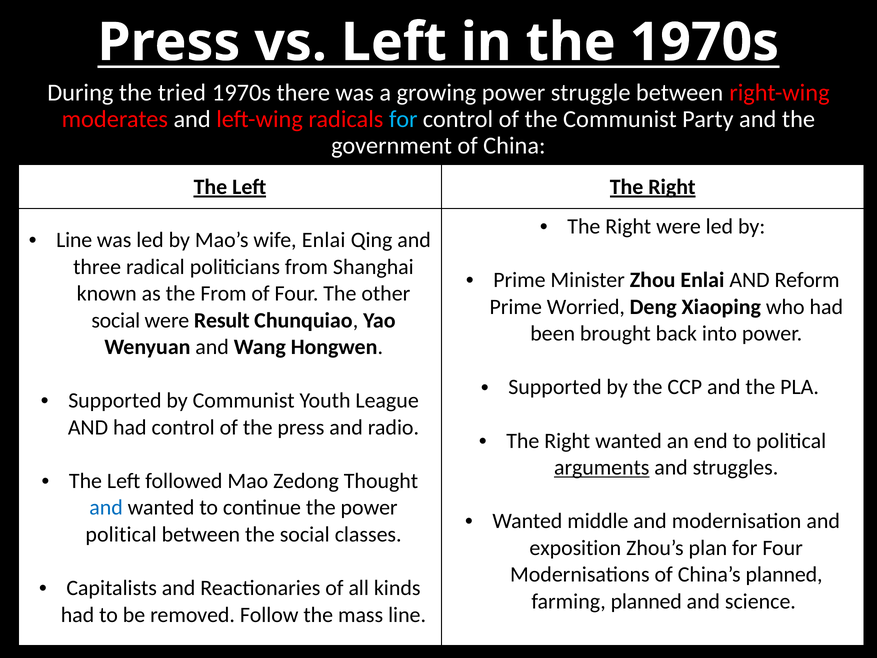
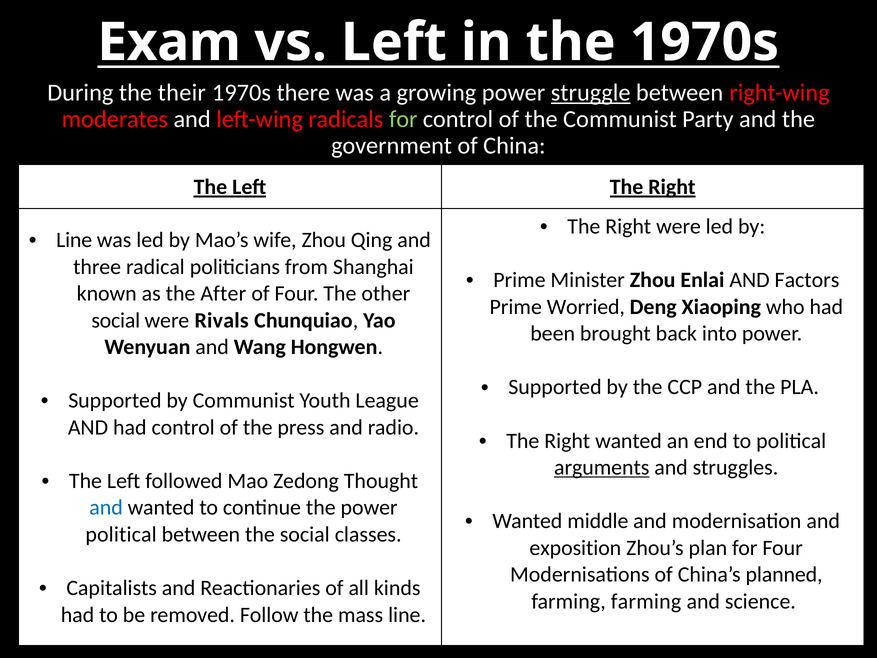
Press at (169, 42): Press -> Exam
tried: tried -> their
struggle underline: none -> present
for at (403, 119) colour: light blue -> light green
wife Enlai: Enlai -> Zhou
Reform: Reform -> Factors
the From: From -> After
Result: Result -> Rivals
farming planned: planned -> farming
